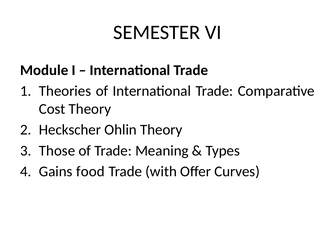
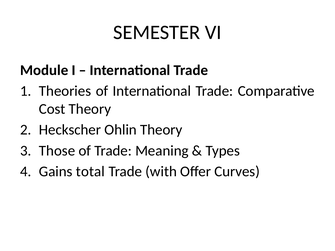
food: food -> total
